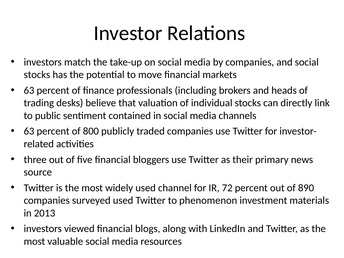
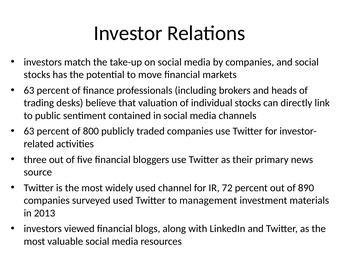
phenomenon: phenomenon -> management
